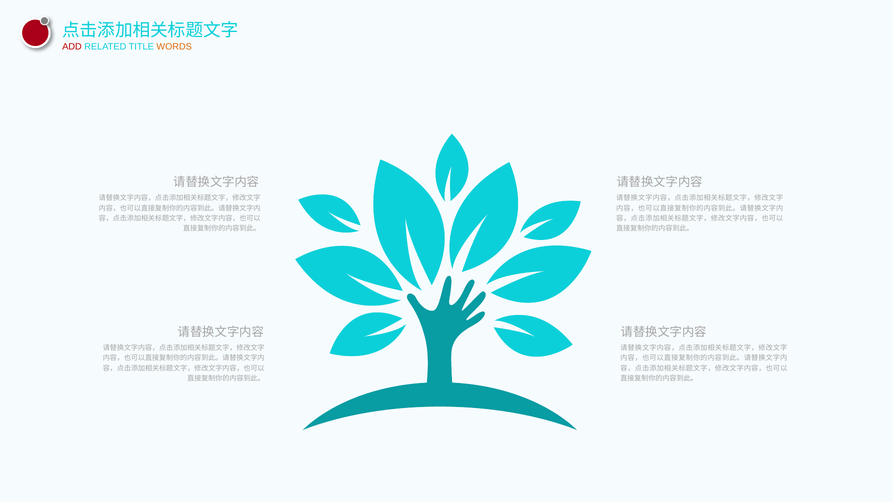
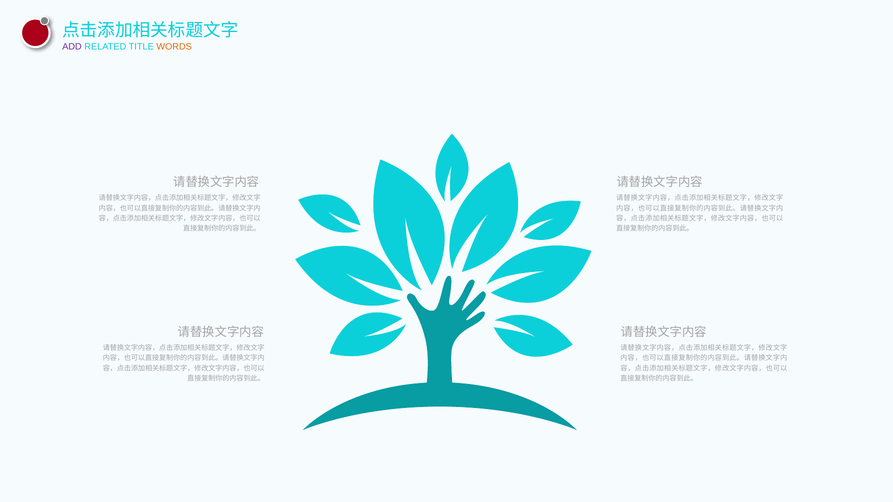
ADD colour: red -> purple
